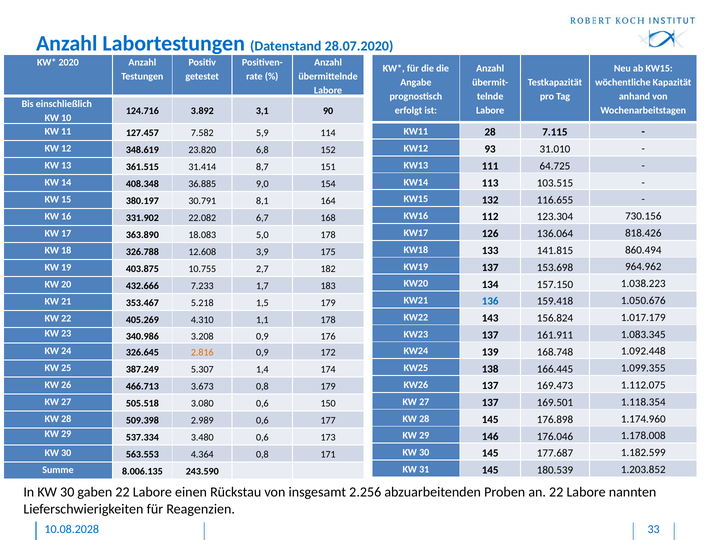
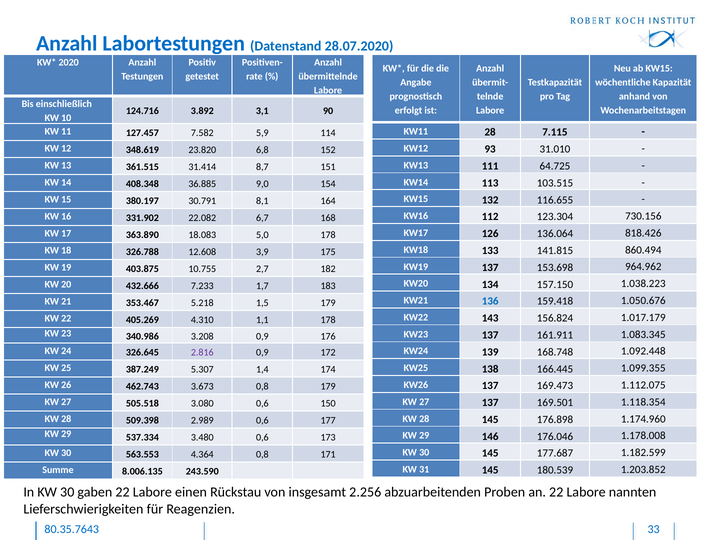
2.816 colour: orange -> purple
466.713: 466.713 -> 462.743
10.08.2028: 10.08.2028 -> 80.35.7643
